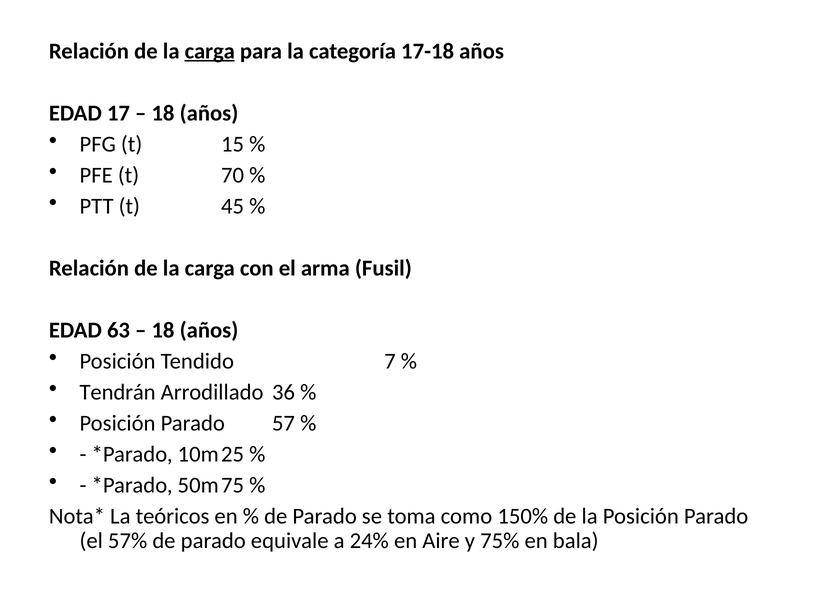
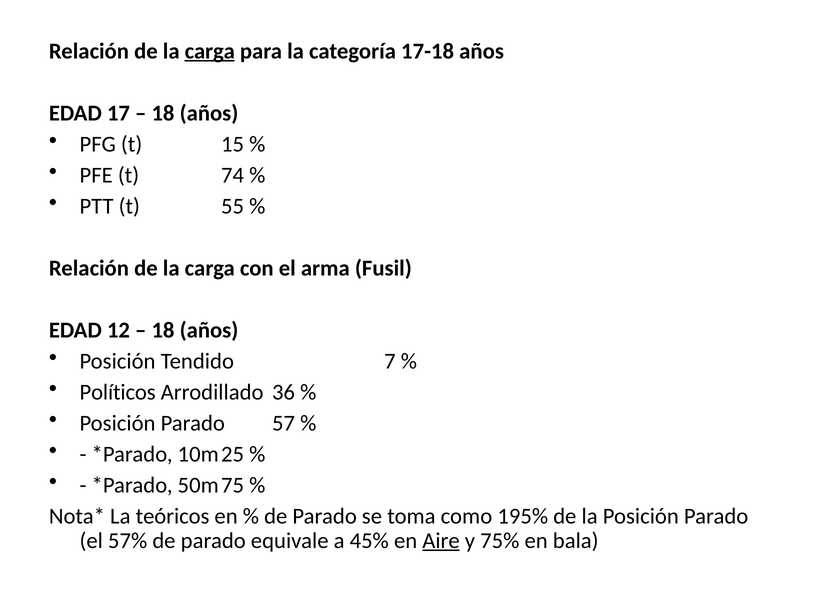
70: 70 -> 74
45: 45 -> 55
63: 63 -> 12
Tendrán: Tendrán -> Políticos
150%: 150% -> 195%
24%: 24% -> 45%
Aire underline: none -> present
